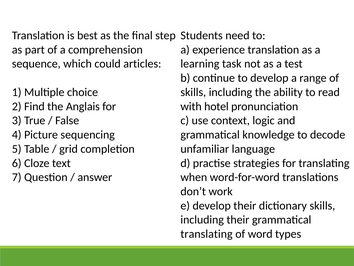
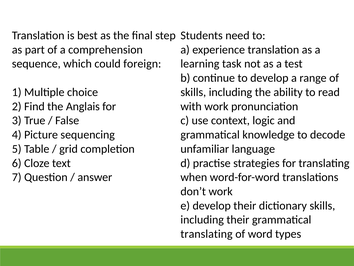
articles: articles -> foreign
with hotel: hotel -> work
